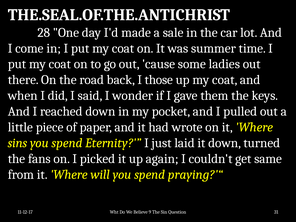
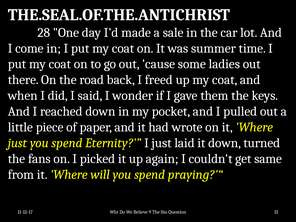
those: those -> freed
sins at (18, 143): sins -> just
